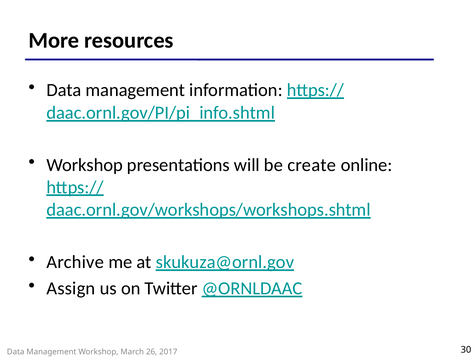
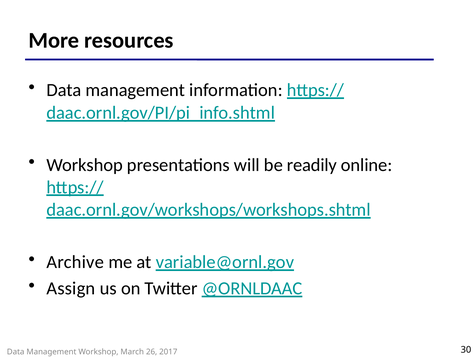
create: create -> readily
skukuza@ornl.gov: skukuza@ornl.gov -> variable@ornl.gov
